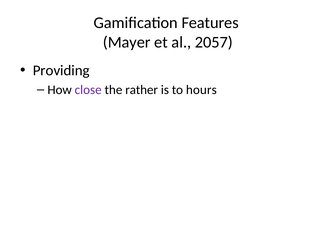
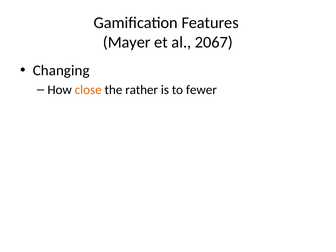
2057: 2057 -> 2067
Providing: Providing -> Changing
close colour: purple -> orange
hours: hours -> fewer
